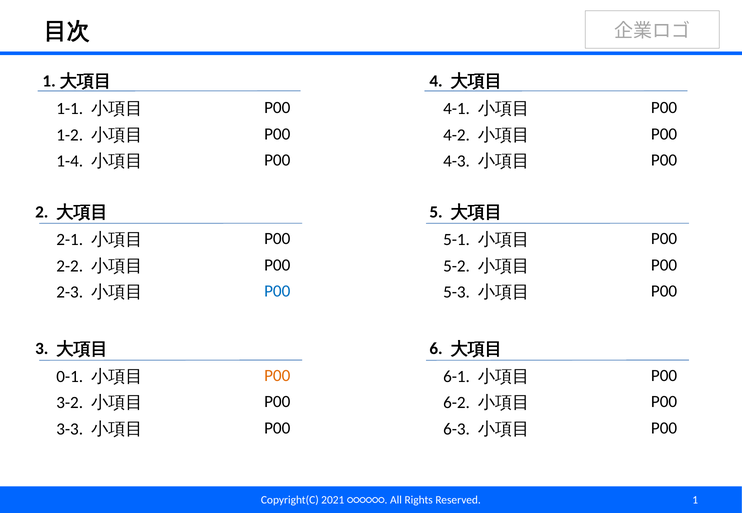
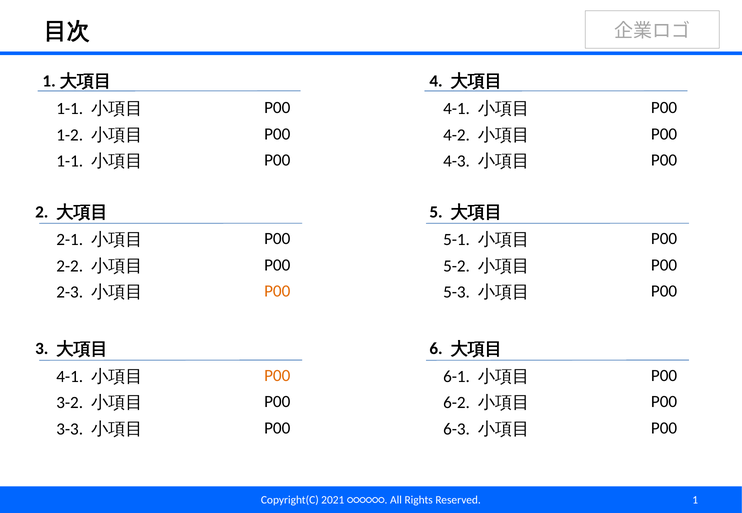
1-4 at (70, 161): 1-4 -> 1-1
P00 at (277, 292) colour: blue -> orange
0-1 at (70, 377): 0-1 -> 4-1
